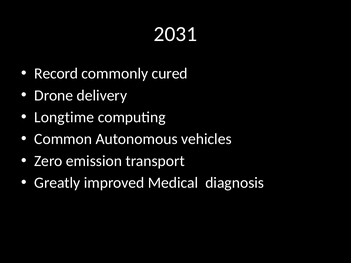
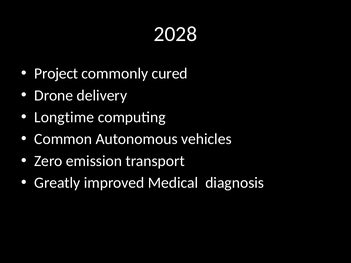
2031: 2031 -> 2028
Record: Record -> Project
